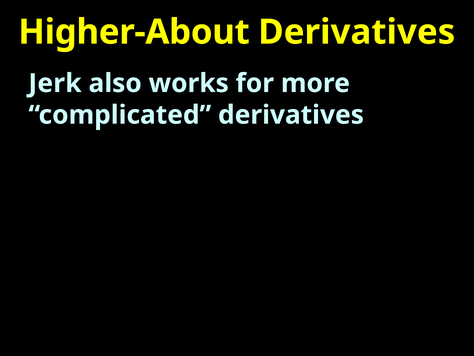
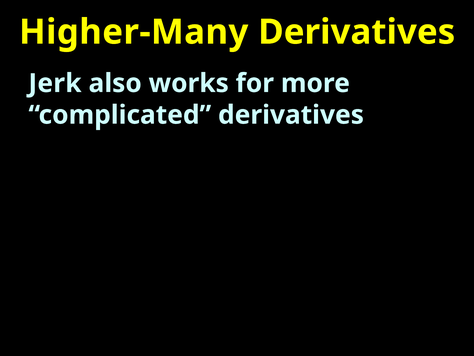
Higher-About: Higher-About -> Higher-Many
